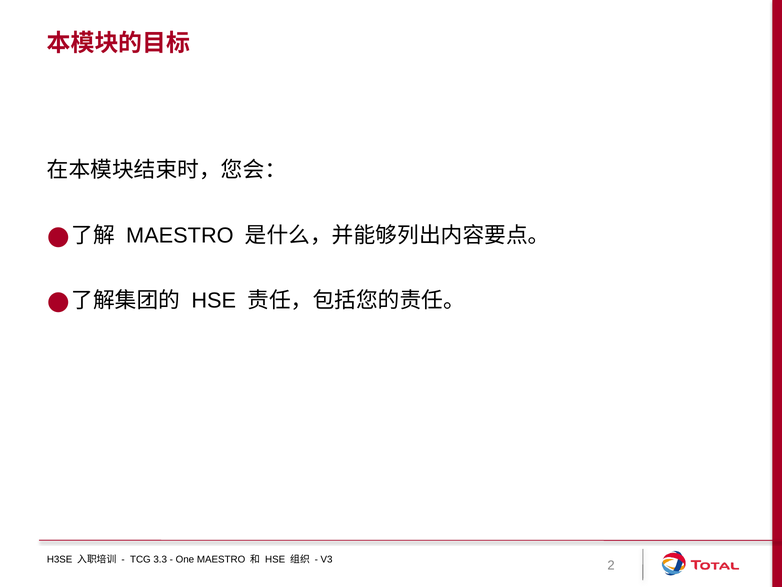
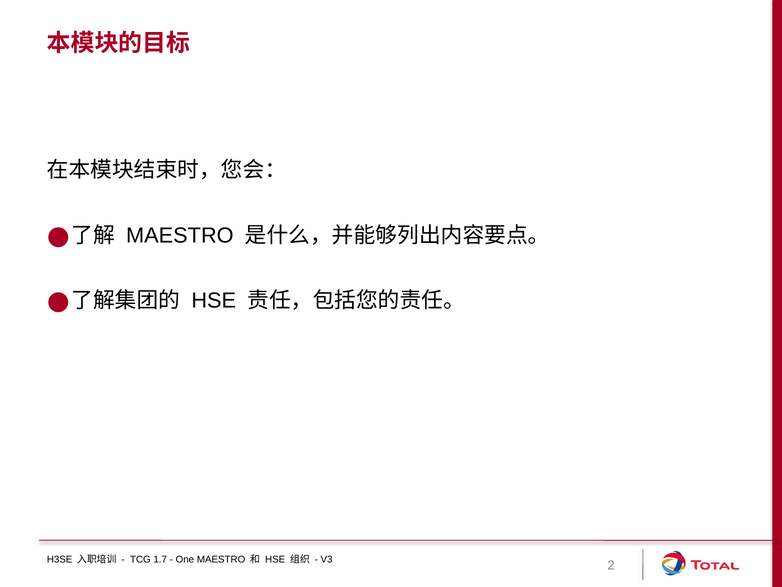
3.3: 3.3 -> 1.7
